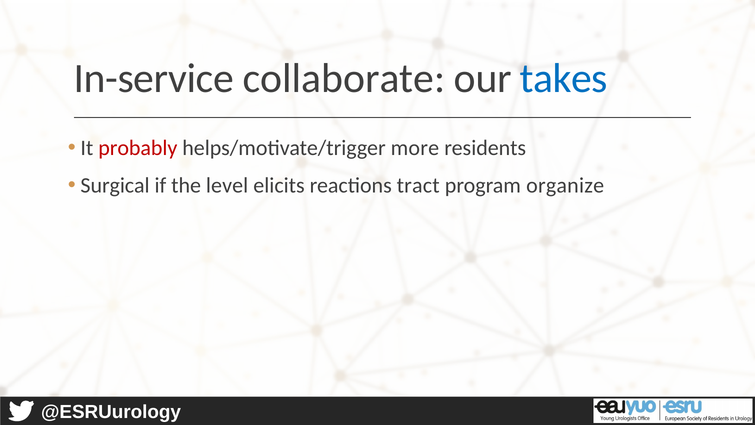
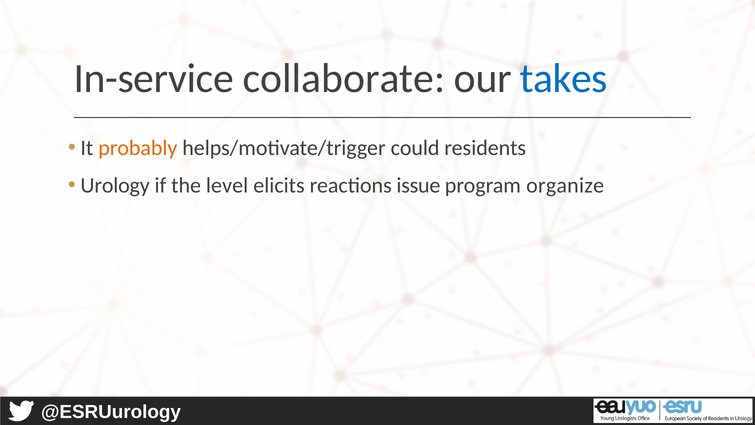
probably colour: red -> orange
more: more -> could
Surgical: Surgical -> Urology
tract: tract -> issue
